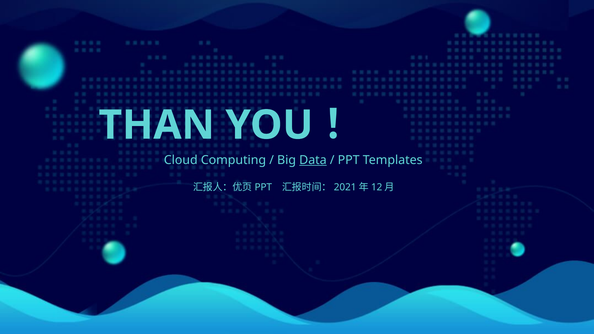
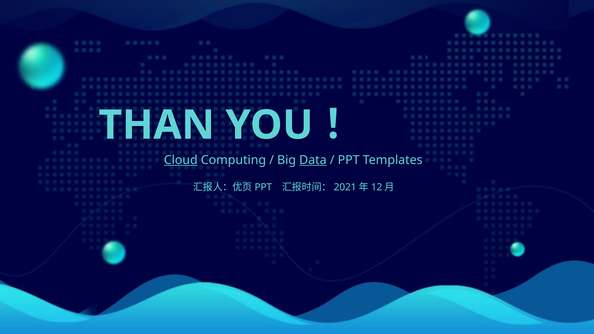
Cloud underline: none -> present
